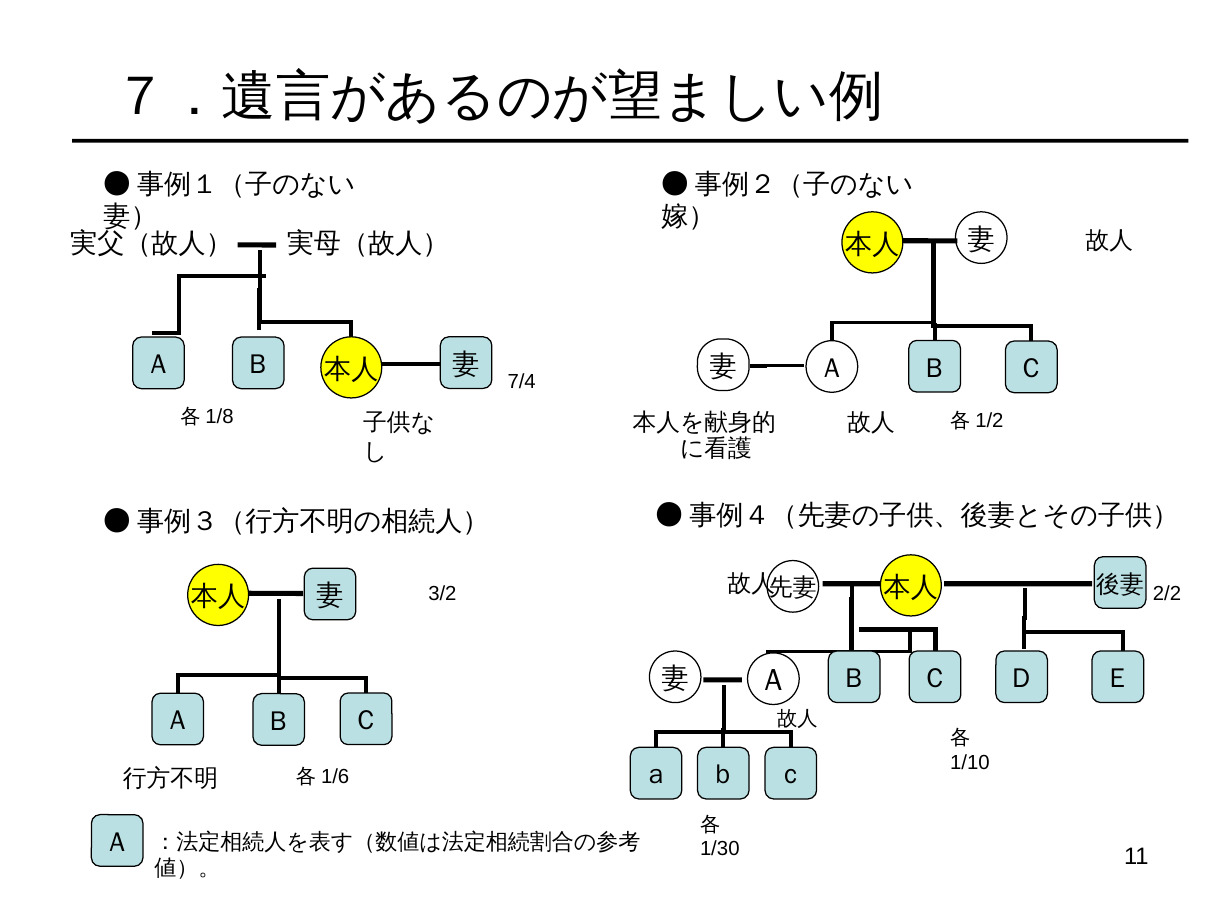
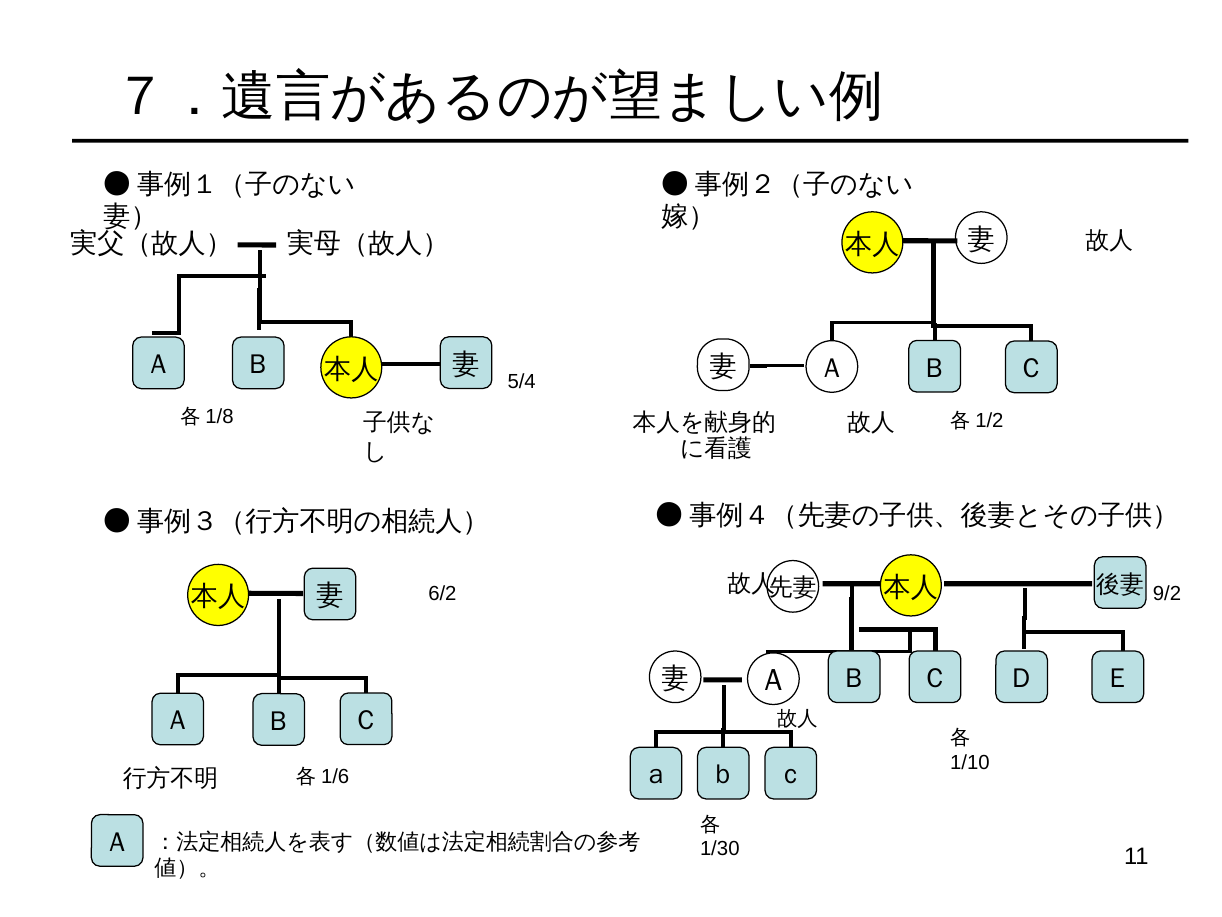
7/4: 7/4 -> 5/4
2/2: 2/2 -> 9/2
3/2: 3/2 -> 6/2
